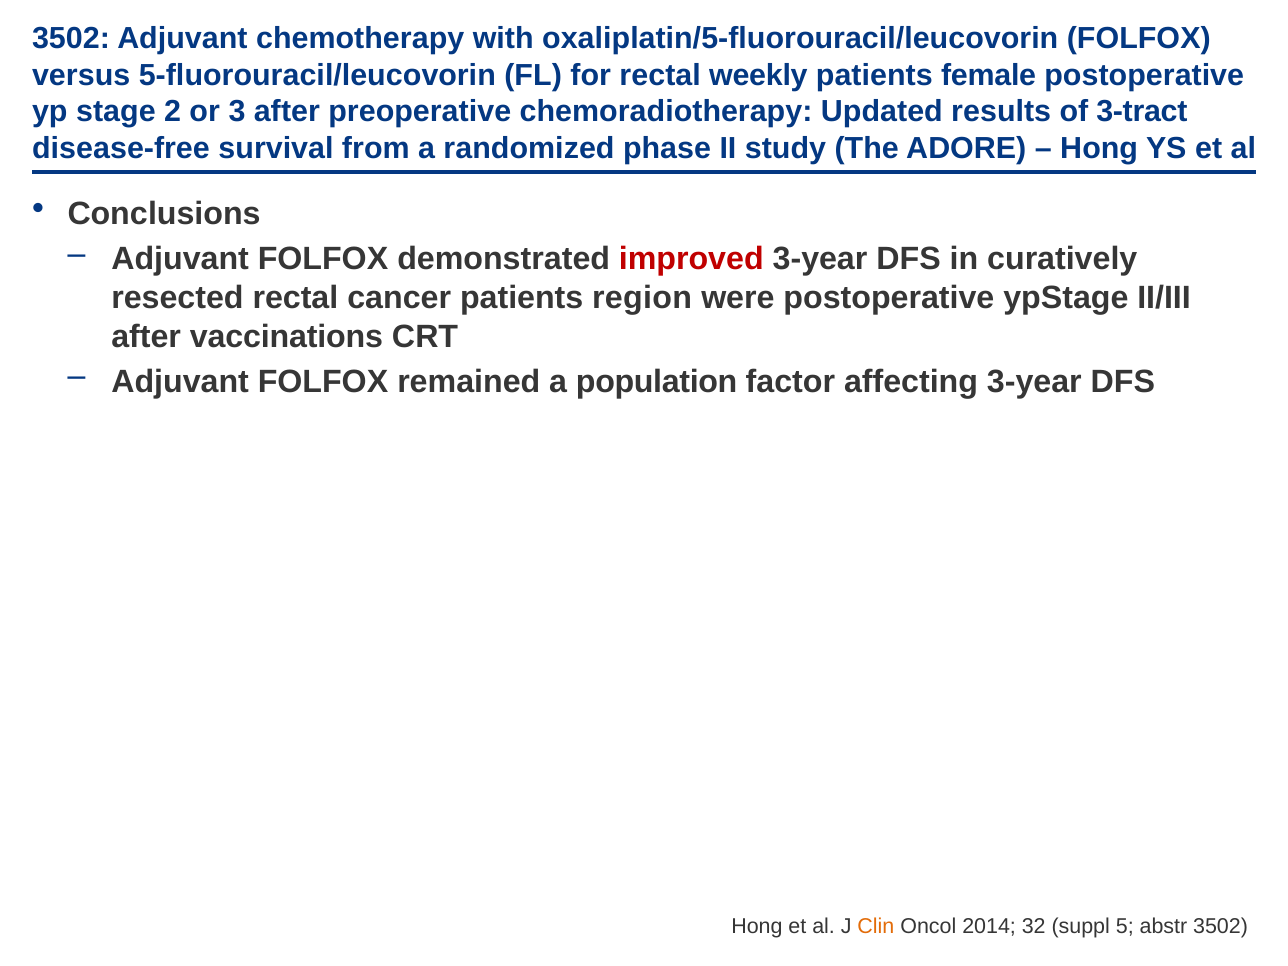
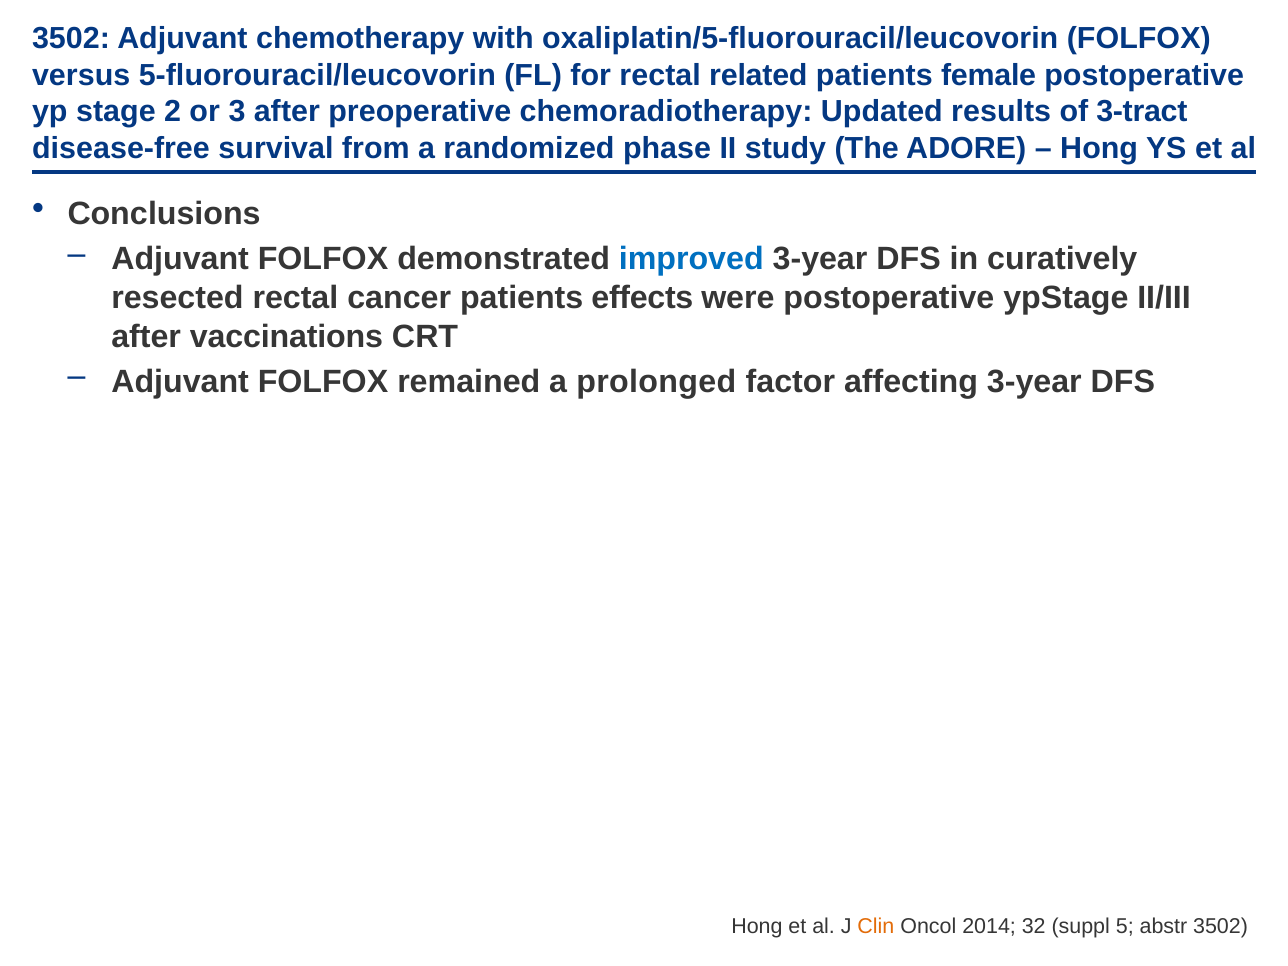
weekly: weekly -> related
improved colour: red -> blue
region: region -> effects
population: population -> prolonged
